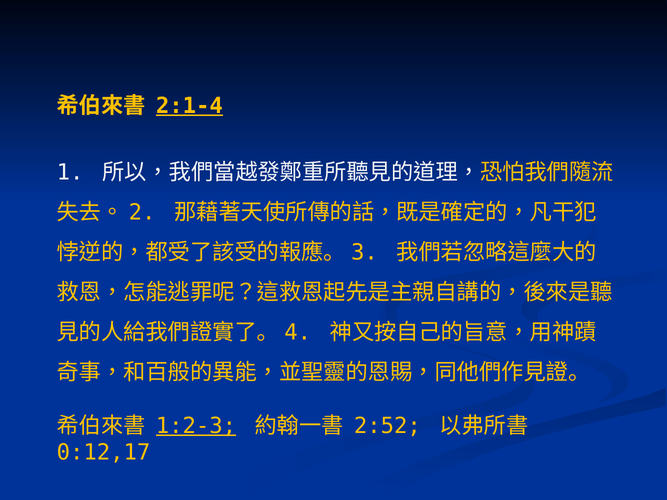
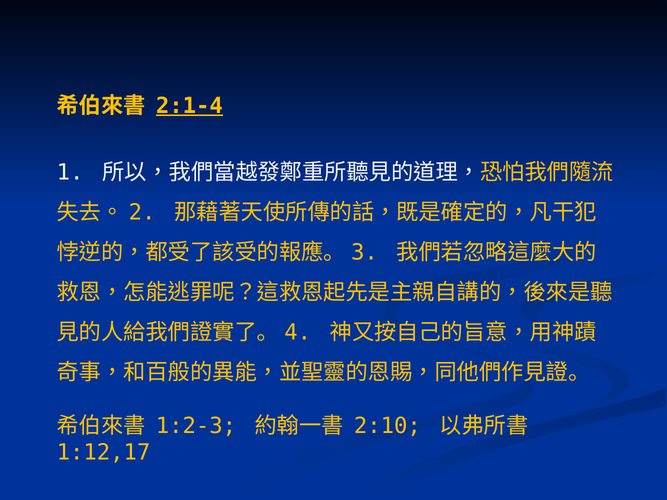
1:2-3 underline: present -> none
2:52: 2:52 -> 2:10
0:12,17: 0:12,17 -> 1:12,17
